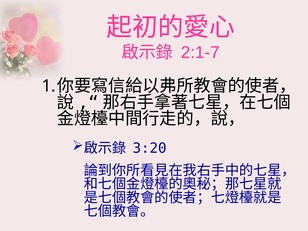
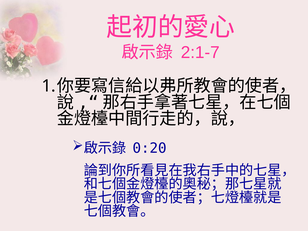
3:20: 3:20 -> 0:20
